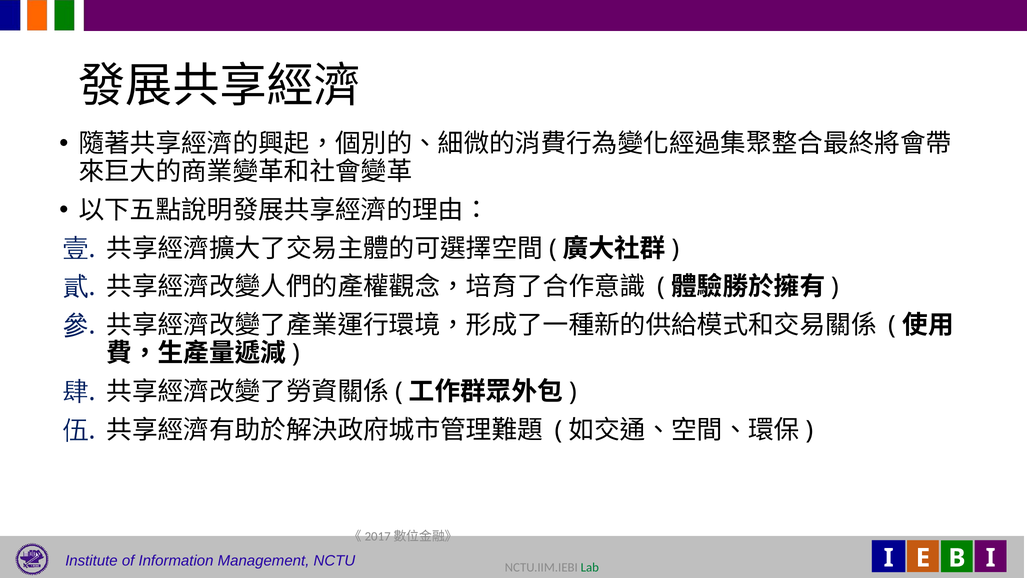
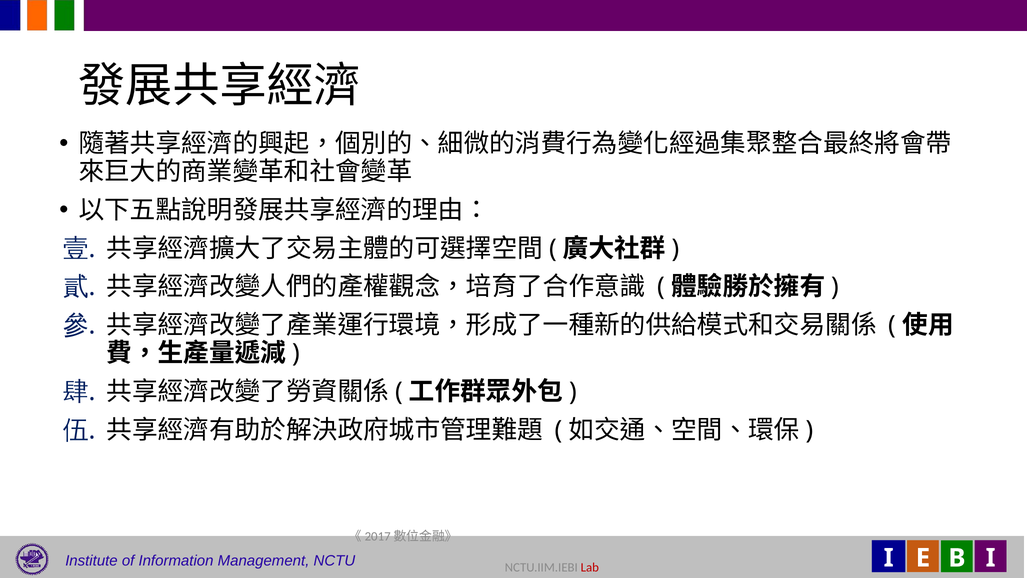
Lab colour: green -> red
